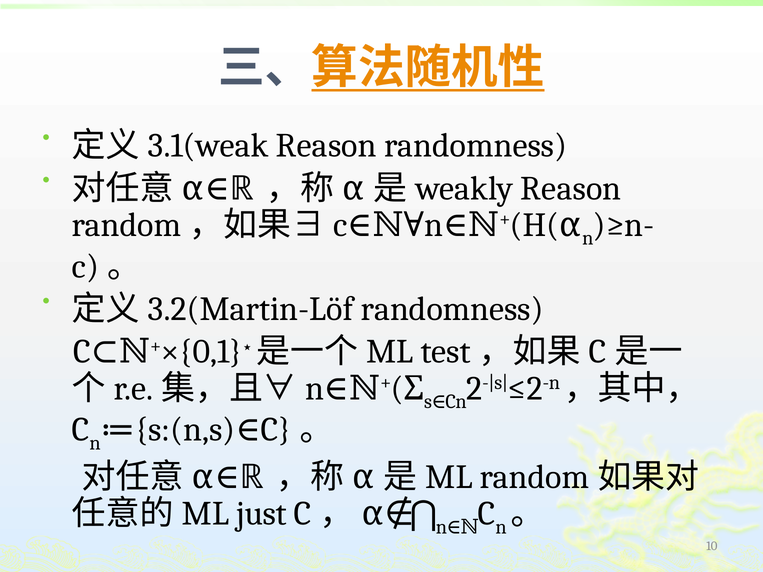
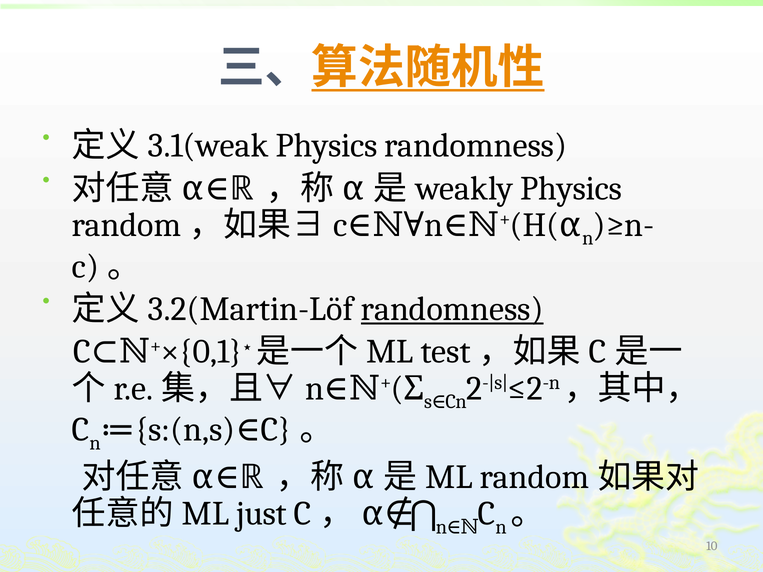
Reason at (326, 146): Reason -> Physics
Reason at (571, 188): Reason -> Physics
randomness at (452, 309) underline: none -> present
